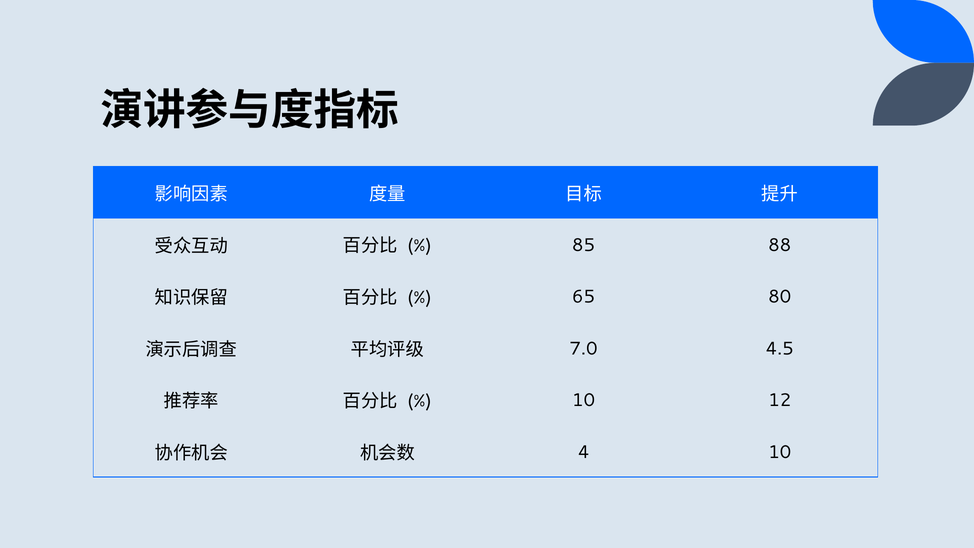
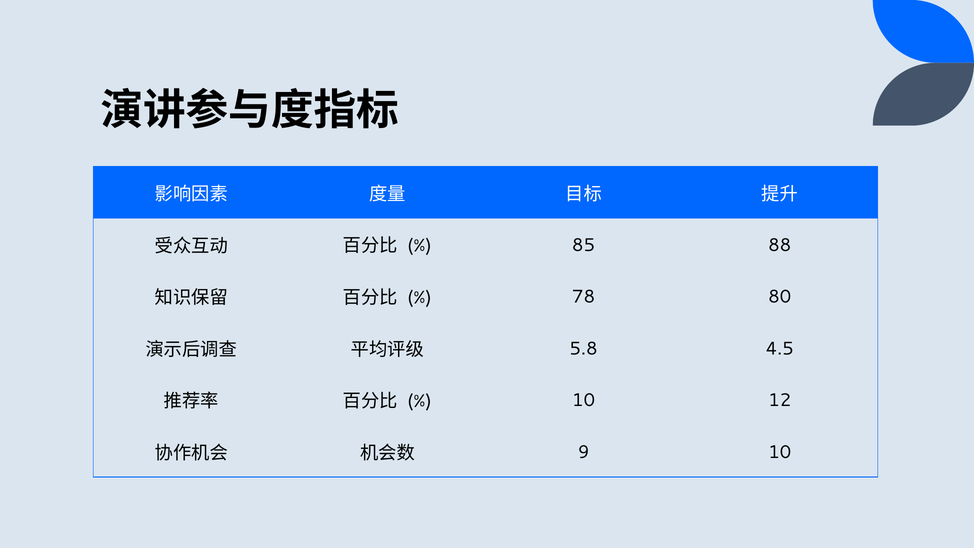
65: 65 -> 78
7.0: 7.0 -> 5.8
4: 4 -> 9
